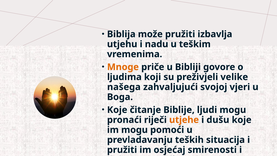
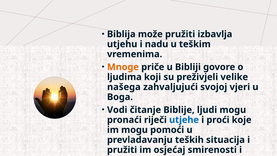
Koje at (117, 110): Koje -> Vodi
utjehe colour: orange -> blue
dušu: dušu -> proći
